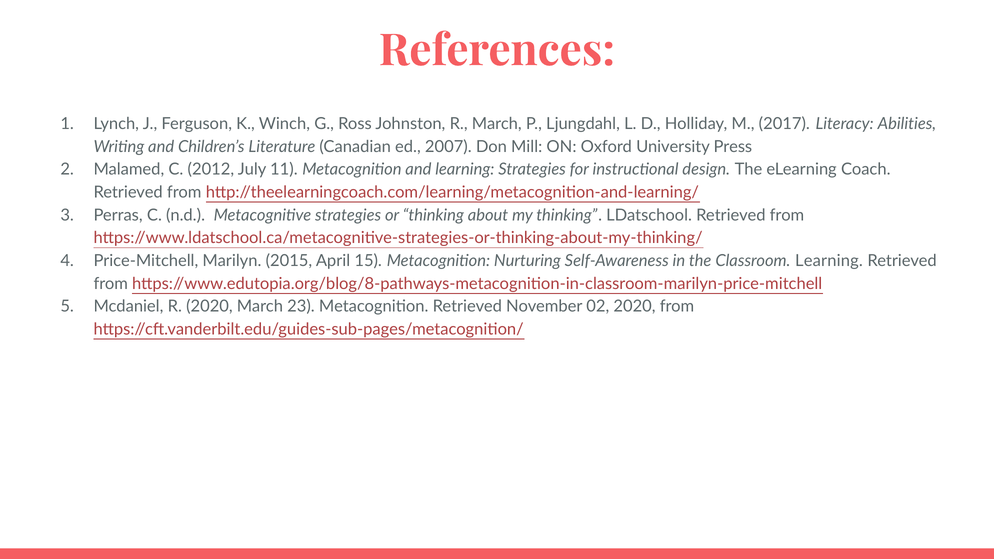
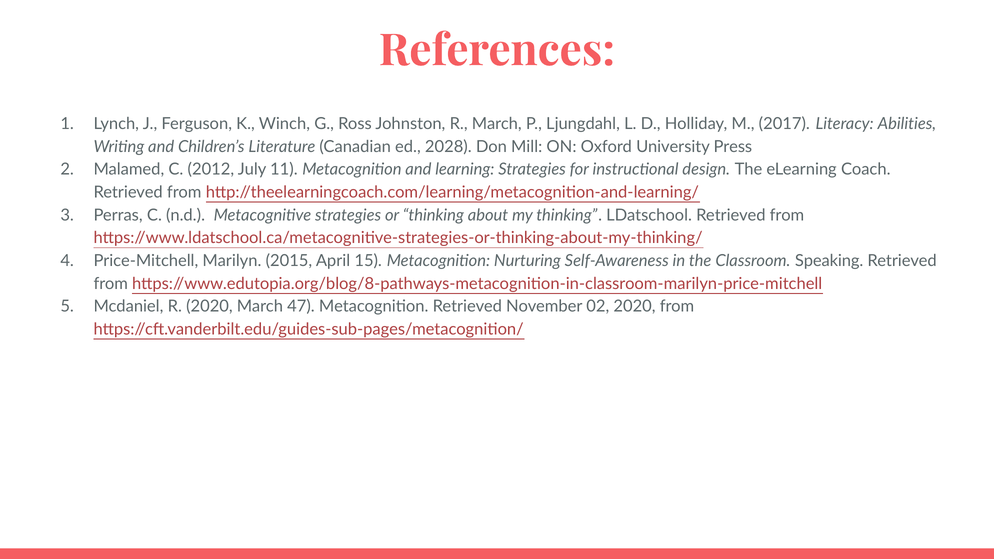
2007: 2007 -> 2028
Classroom Learning: Learning -> Speaking
23: 23 -> 47
